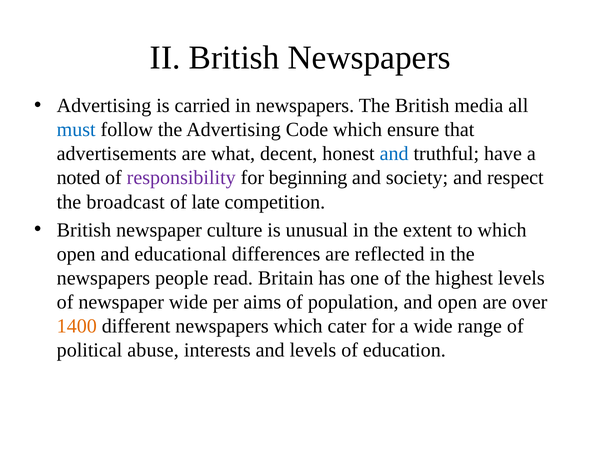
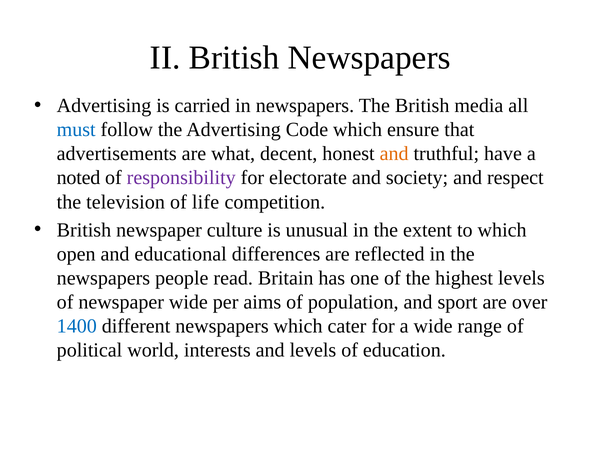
and at (394, 154) colour: blue -> orange
beginning: beginning -> electorate
broadcast: broadcast -> television
late: late -> life
and open: open -> sport
1400 colour: orange -> blue
abuse: abuse -> world
